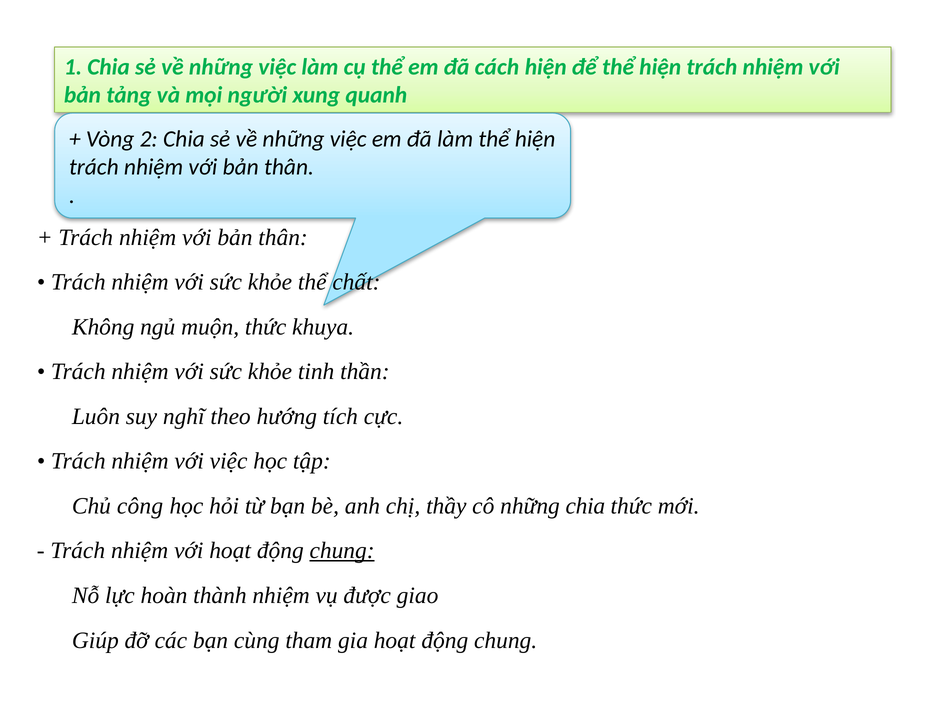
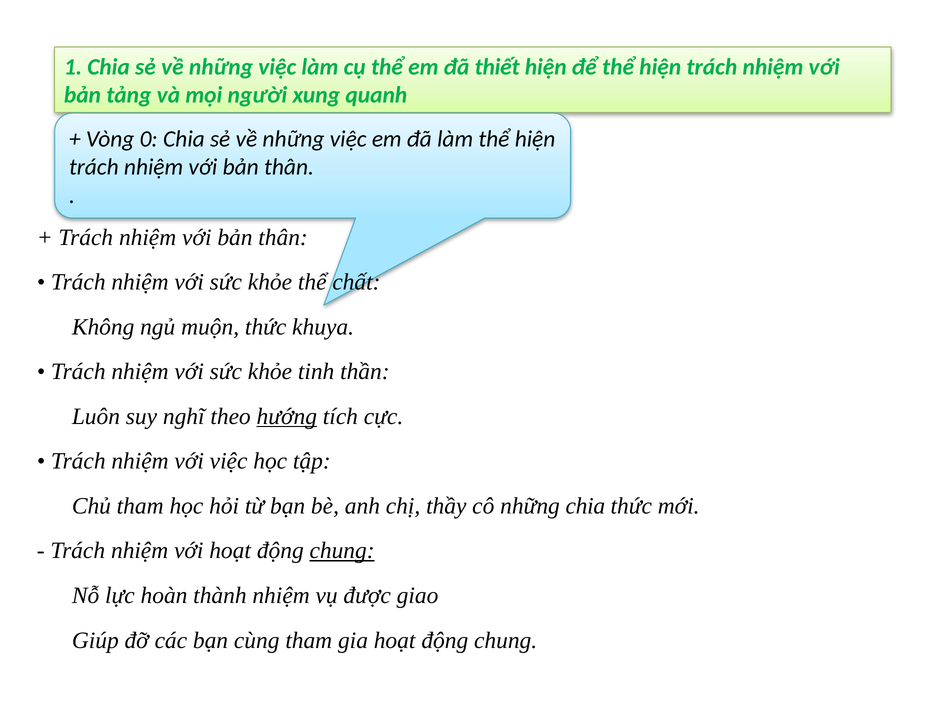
cách: cách -> thiết
2: 2 -> 0
hướng underline: none -> present
Chủ công: công -> tham
